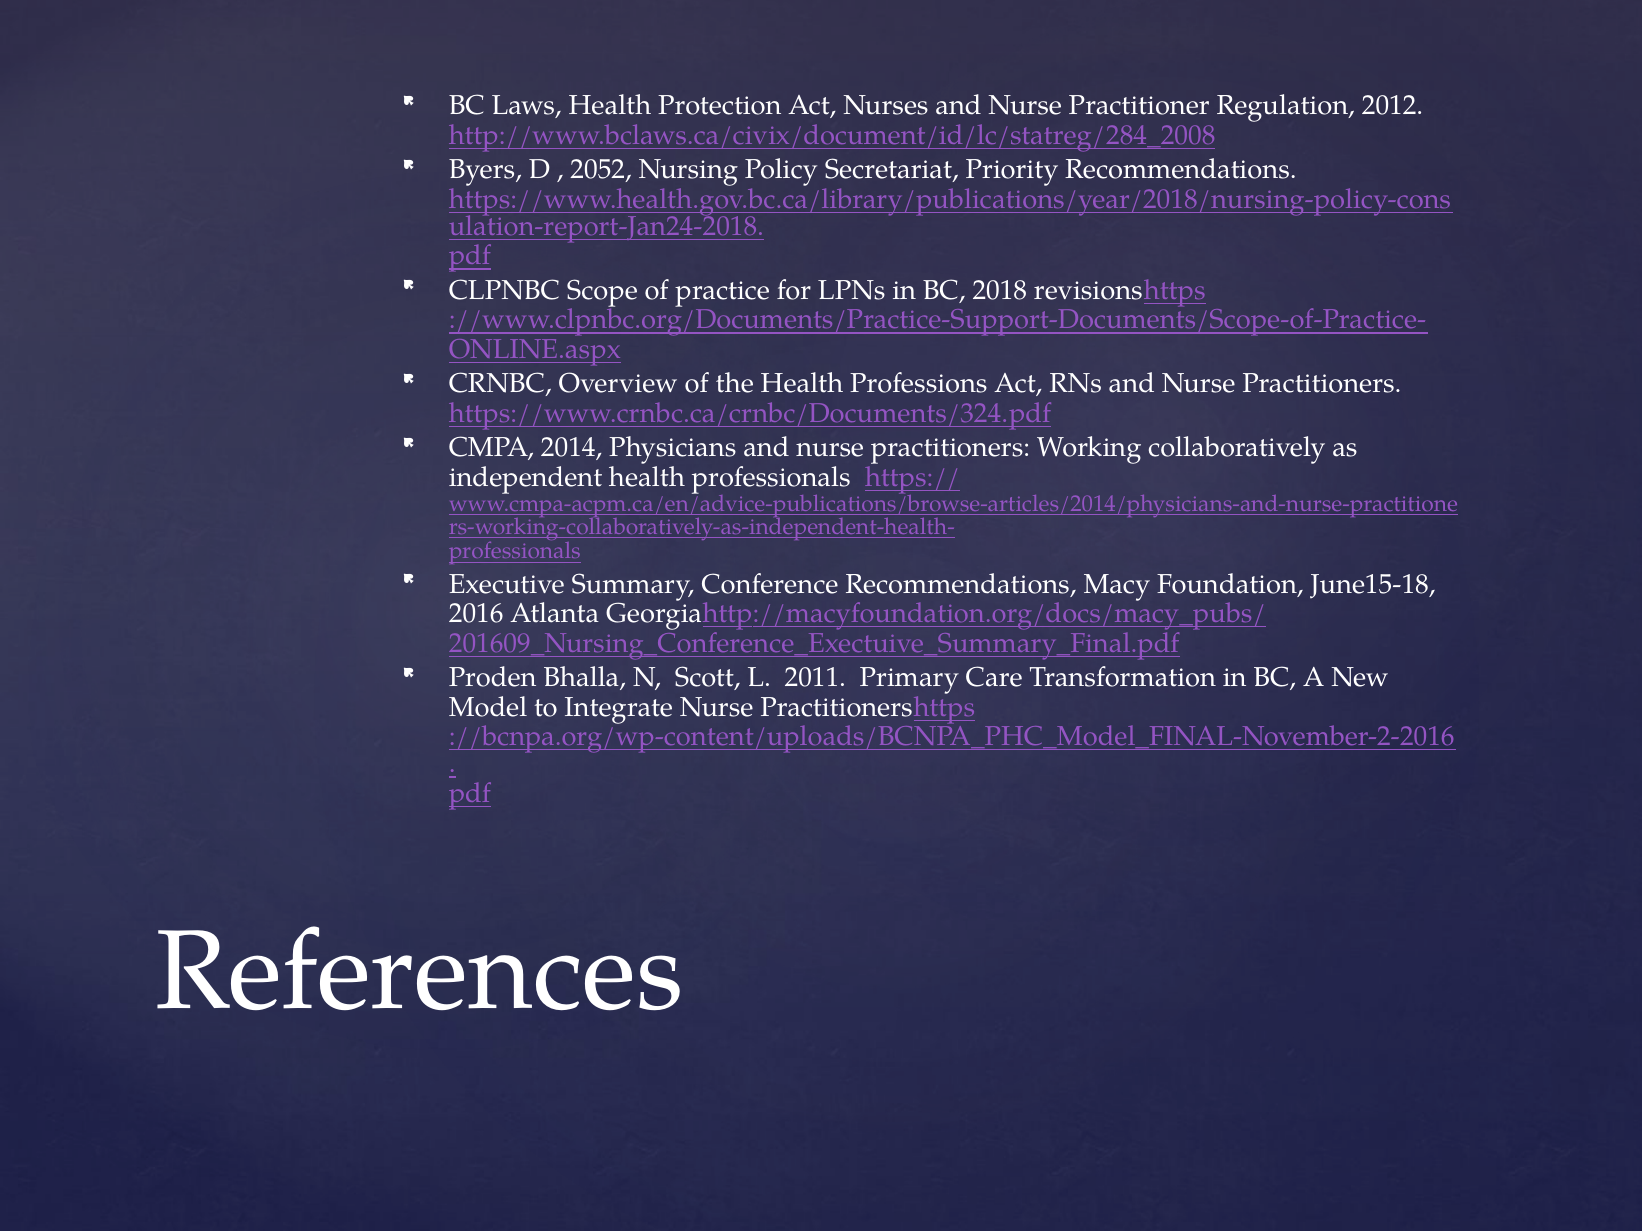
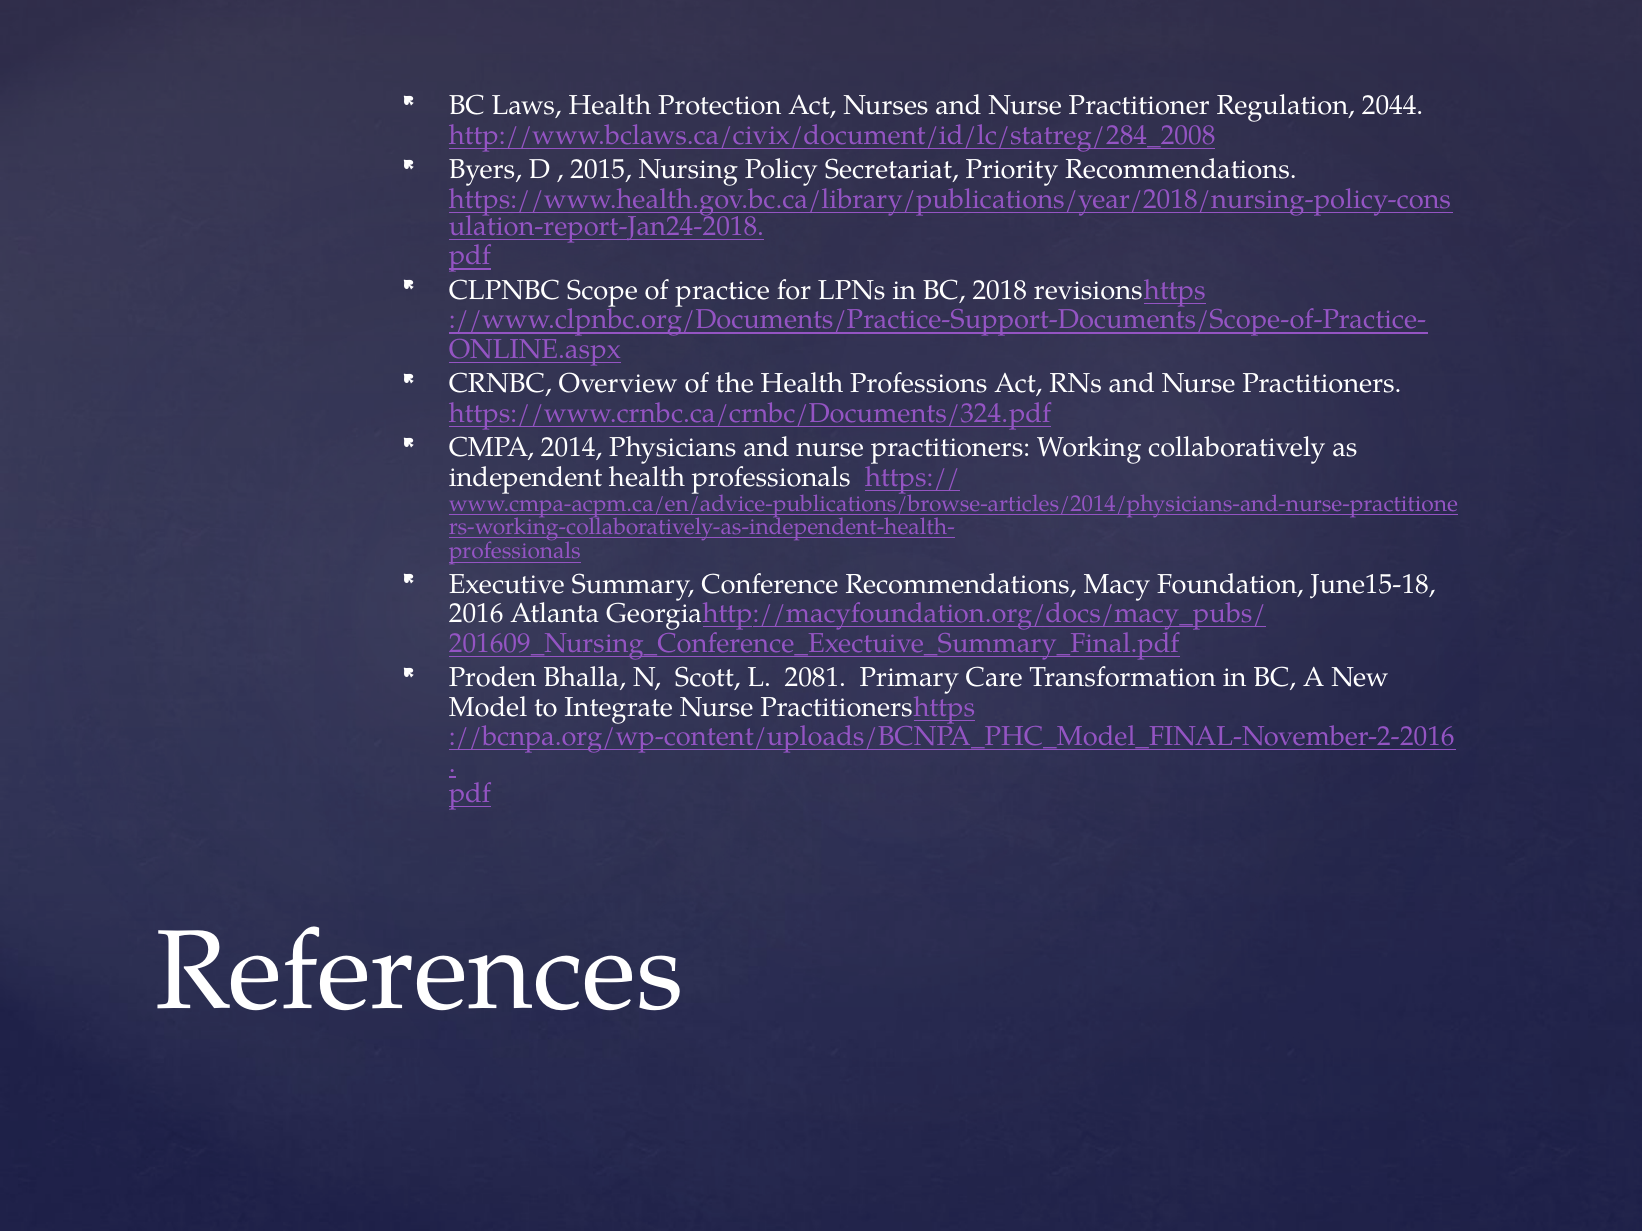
2012: 2012 -> 2044
2052: 2052 -> 2015
2011: 2011 -> 2081
